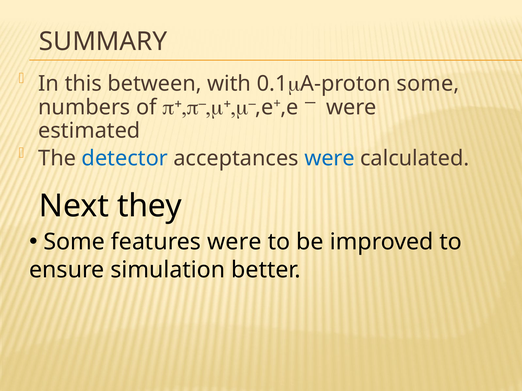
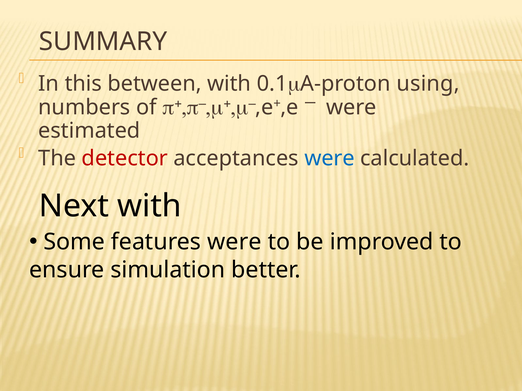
some at (428, 84): some -> using
detector colour: blue -> red
Next they: they -> with
